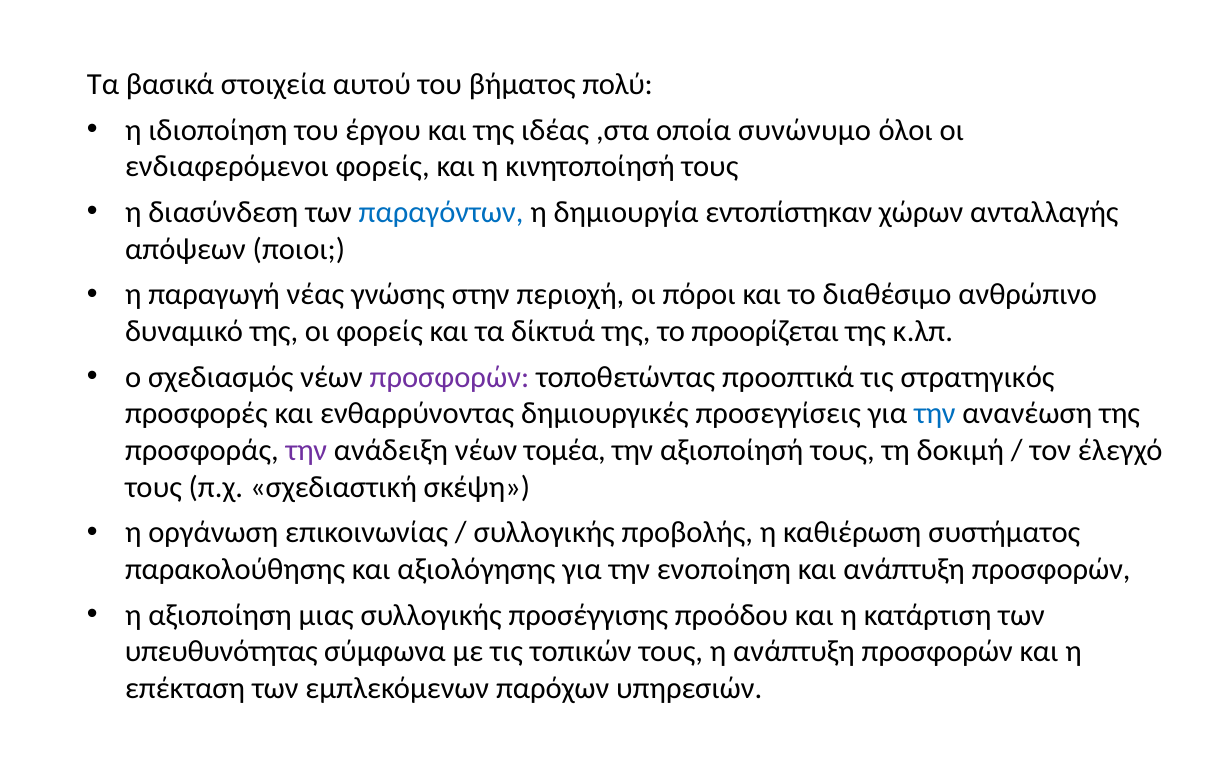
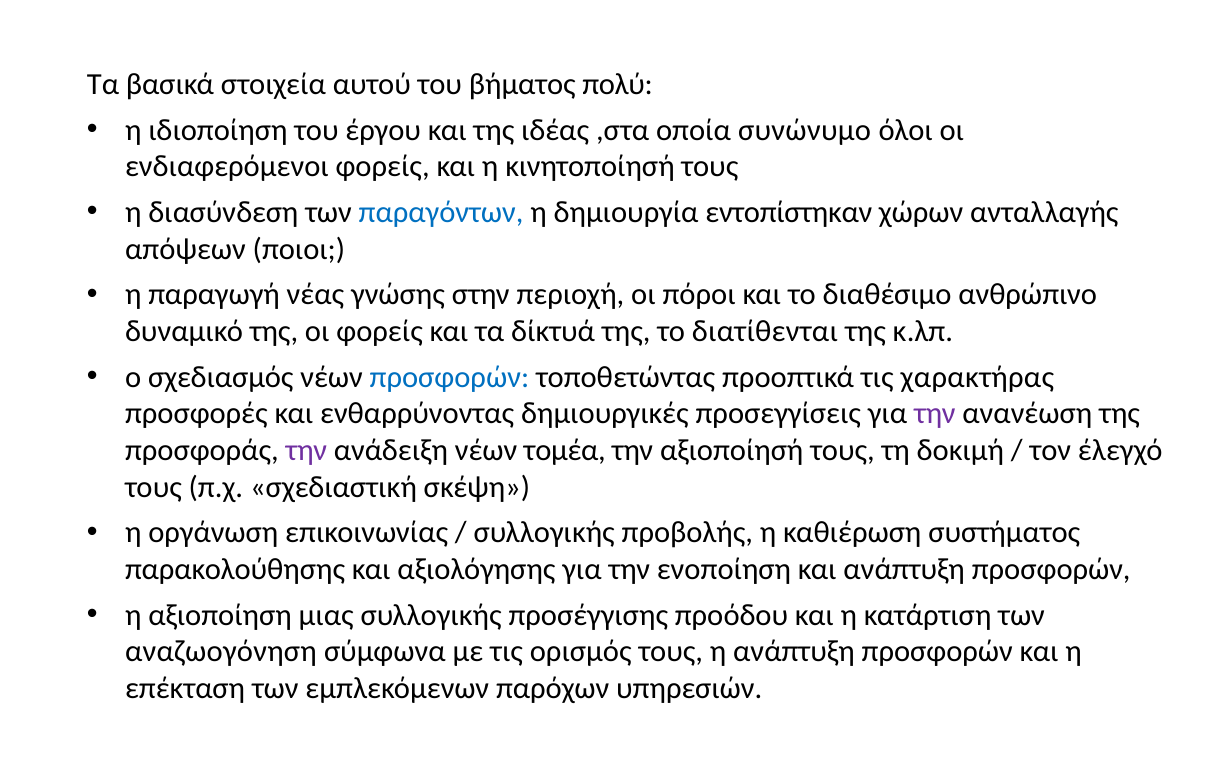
προορίζεται: προορίζεται -> διατίθενται
προσφορών at (449, 377) colour: purple -> blue
στρατηγικός: στρατηγικός -> χαρακτήρας
την at (935, 414) colour: blue -> purple
υπευθυνότητας: υπευθυνότητας -> αναζωογόνηση
τοπικών: τοπικών -> ορισμός
